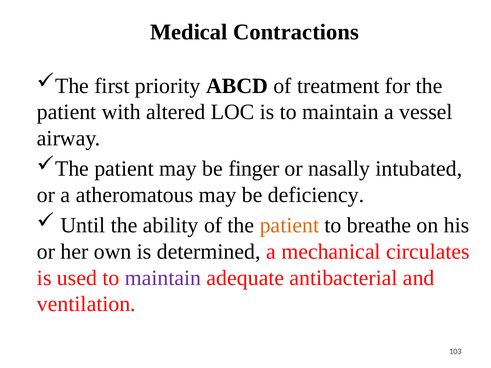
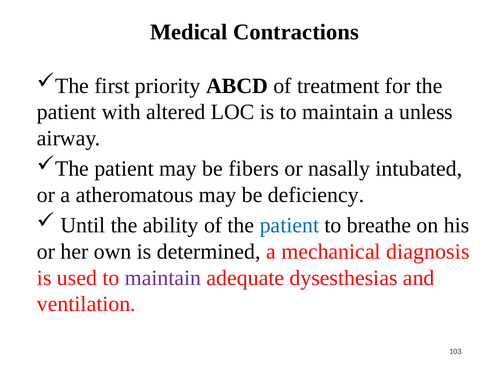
vessel: vessel -> unless
finger: finger -> fibers
patient at (289, 226) colour: orange -> blue
circulates: circulates -> diagnosis
antibacterial: antibacterial -> dysesthesias
